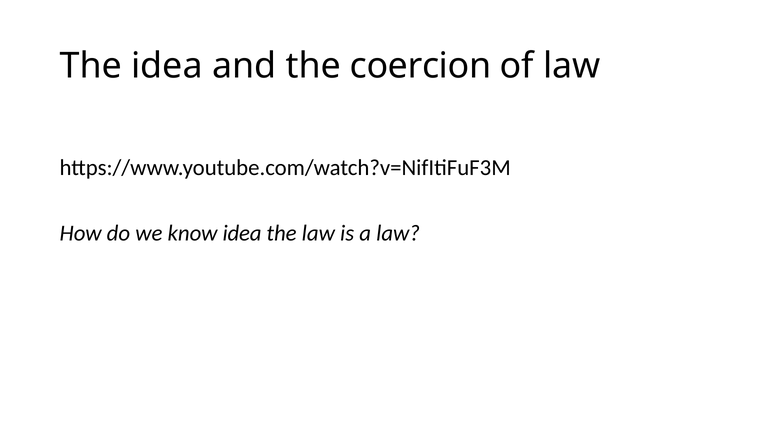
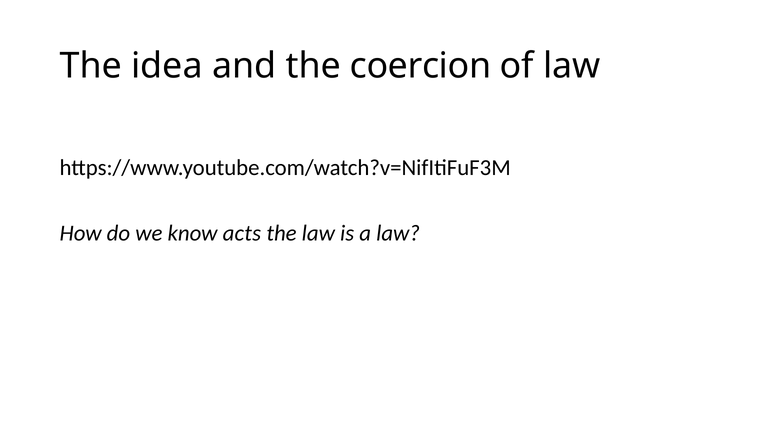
know idea: idea -> acts
